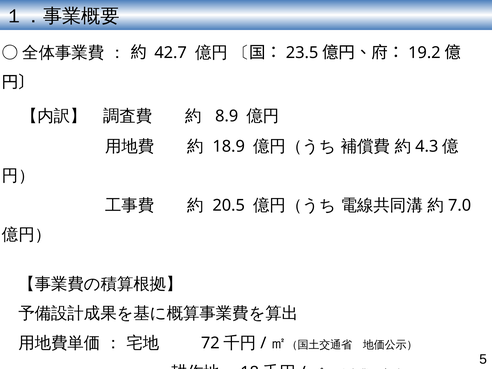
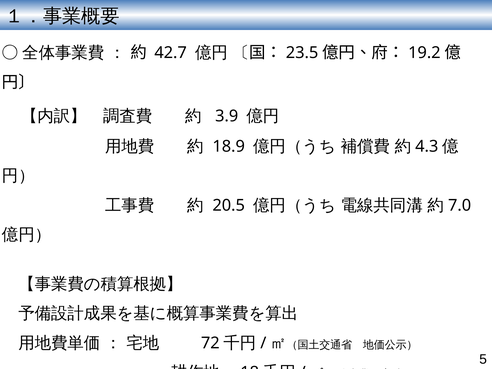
8.9: 8.9 -> 3.9
